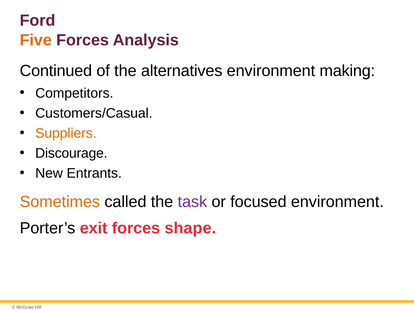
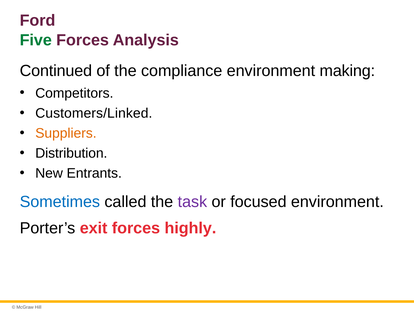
Five colour: orange -> green
alternatives: alternatives -> compliance
Customers/Casual: Customers/Casual -> Customers/Linked
Discourage: Discourage -> Distribution
Sometimes colour: orange -> blue
shape: shape -> highly
